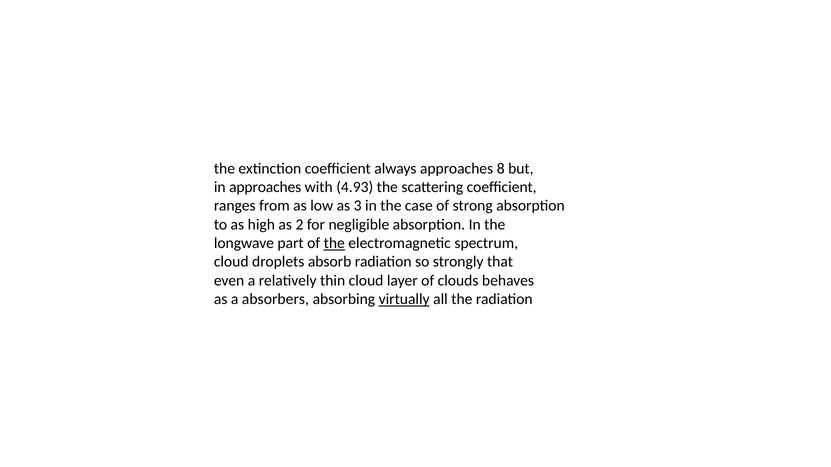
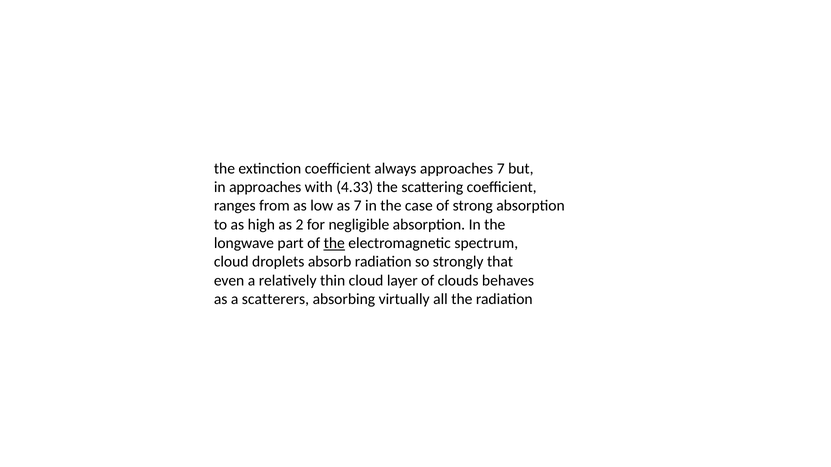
approaches 8: 8 -> 7
4.93: 4.93 -> 4.33
as 3: 3 -> 7
absorbers: absorbers -> scatterers
virtually underline: present -> none
